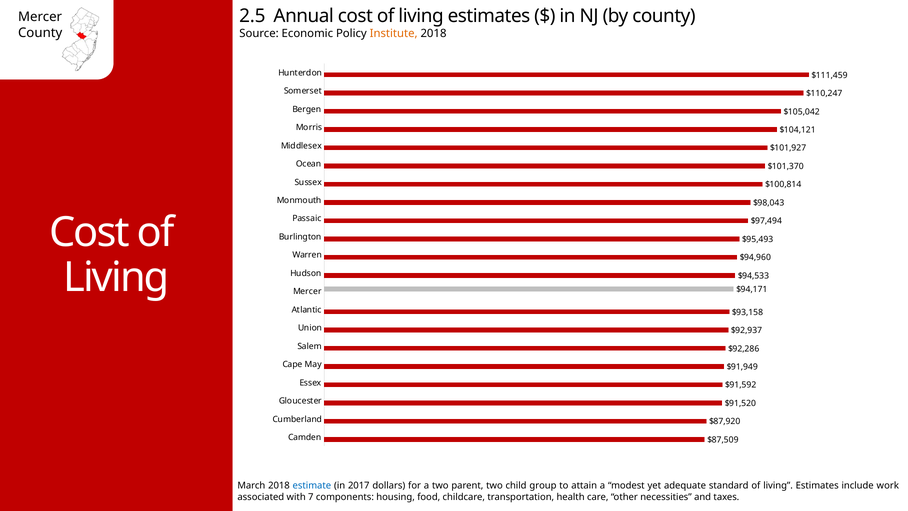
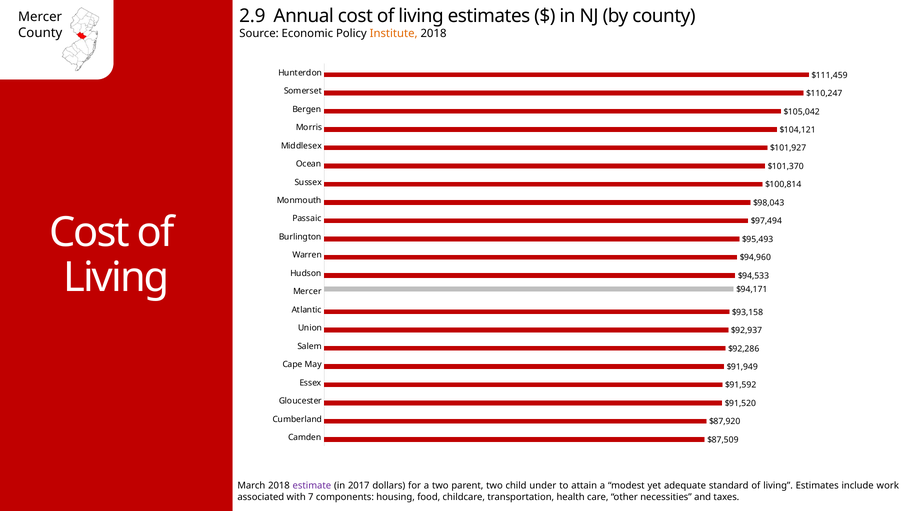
2.5: 2.5 -> 2.9
estimate colour: blue -> purple
group: group -> under
